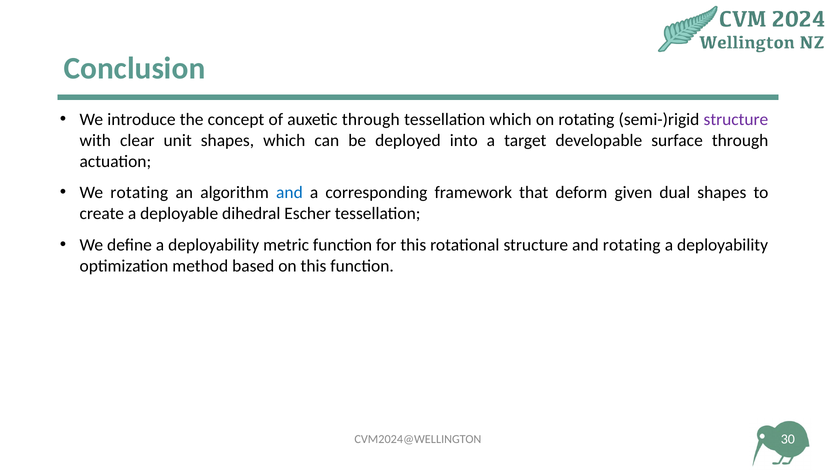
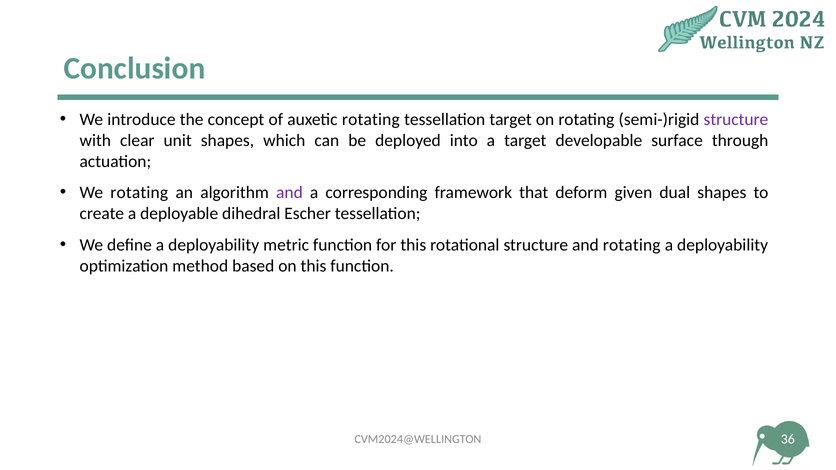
auxetic through: through -> rotating
tessellation which: which -> target
and at (289, 193) colour: blue -> purple
30: 30 -> 36
